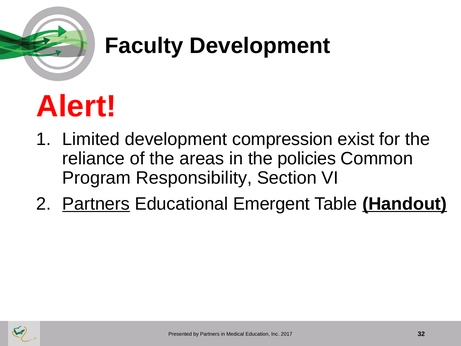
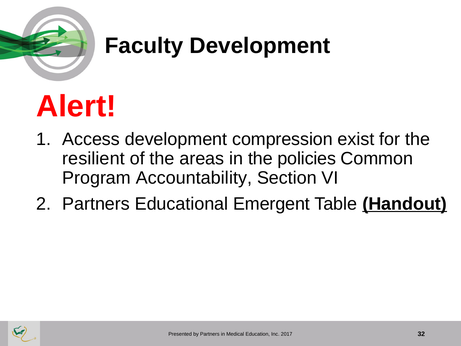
Limited: Limited -> Access
reliance: reliance -> resilient
Responsibility: Responsibility -> Accountability
Partners at (96, 204) underline: present -> none
